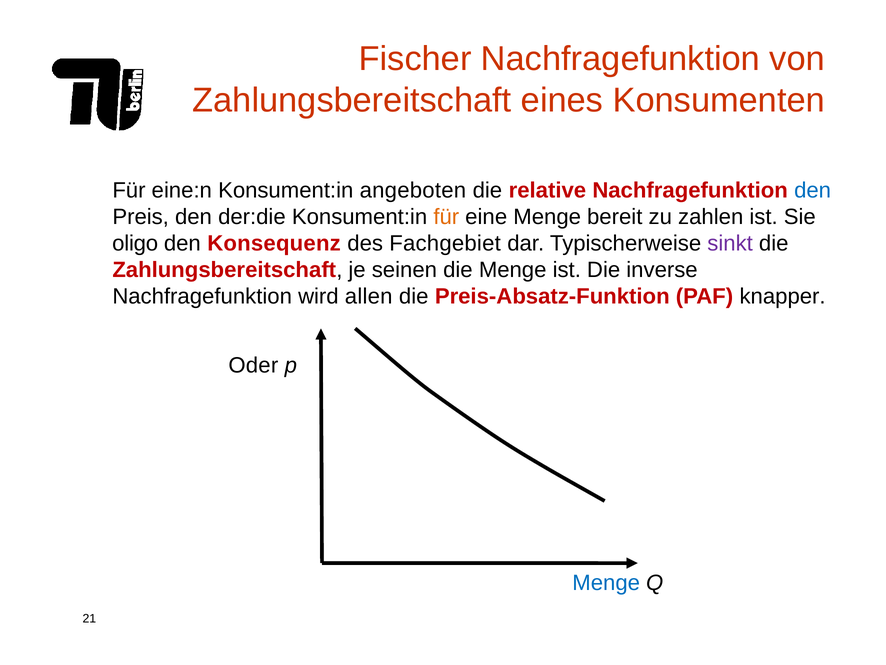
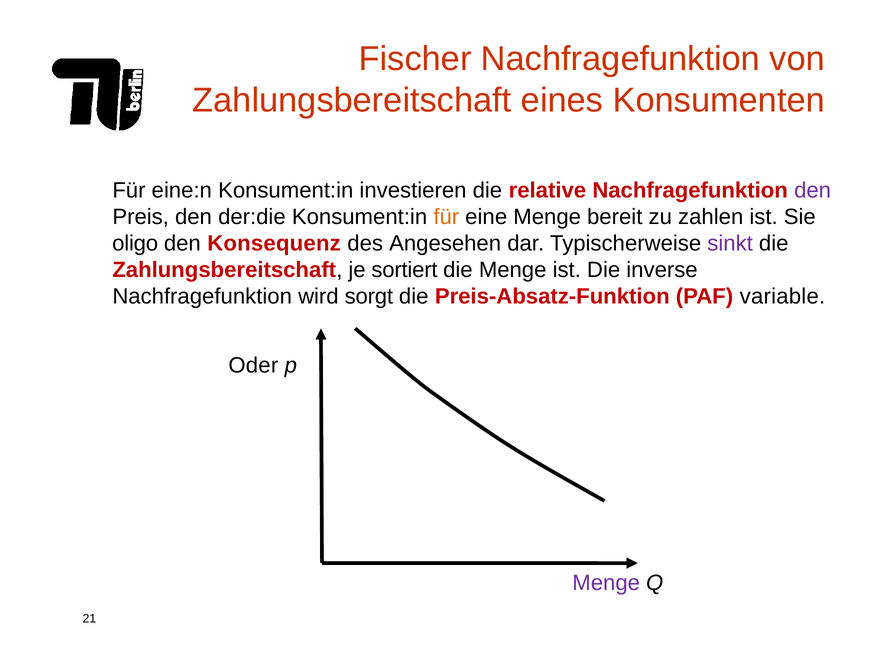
angeboten: angeboten -> investieren
den at (813, 190) colour: blue -> purple
Fachgebiet: Fachgebiet -> Angesehen
seinen: seinen -> sortiert
allen: allen -> sorgt
knapper: knapper -> variable
Menge at (606, 582) colour: blue -> purple
